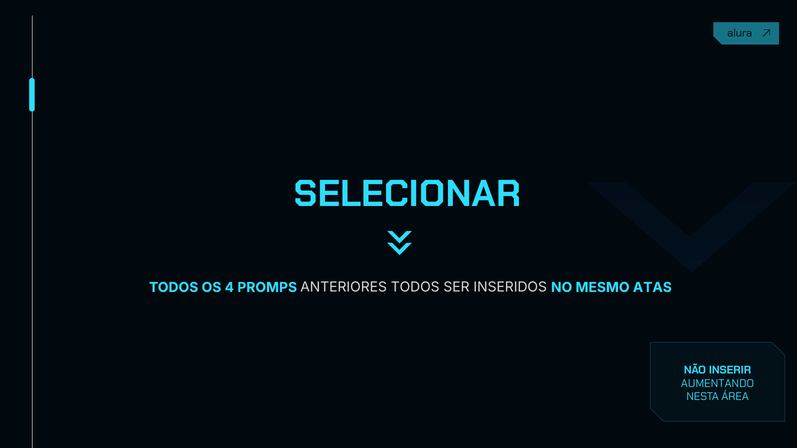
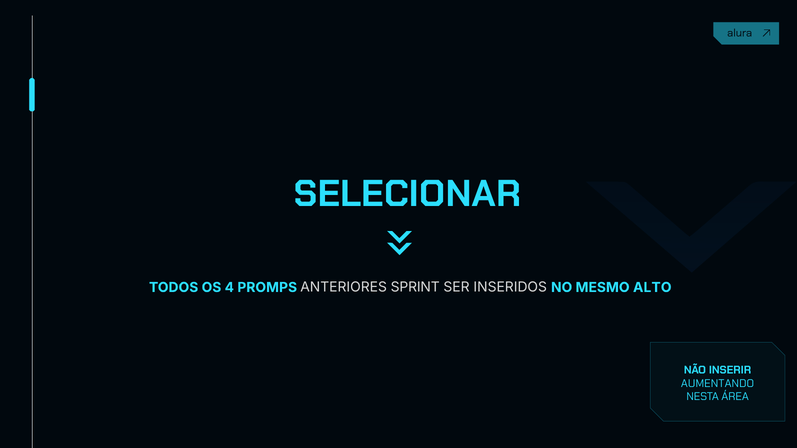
ANTERIORES TODOS: TODOS -> SPRINT
ATAS: ATAS -> ALTO
